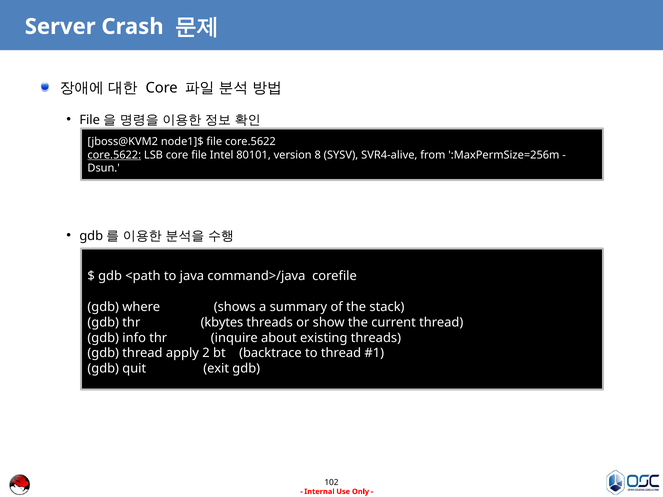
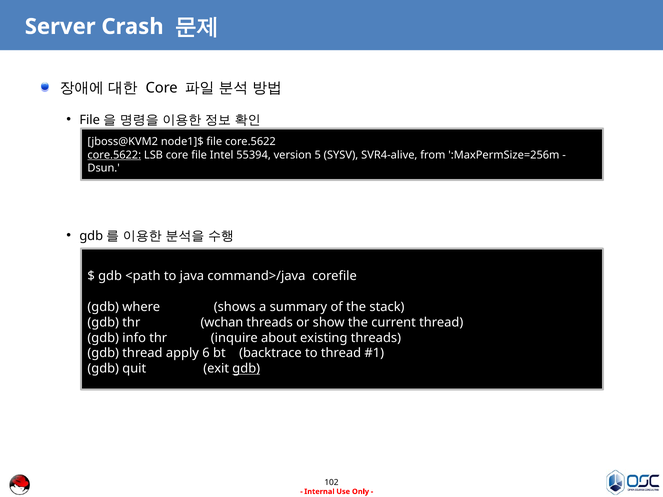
80101: 80101 -> 55394
8: 8 -> 5
kbytes: kbytes -> wchan
2: 2 -> 6
gdb at (246, 369) underline: none -> present
